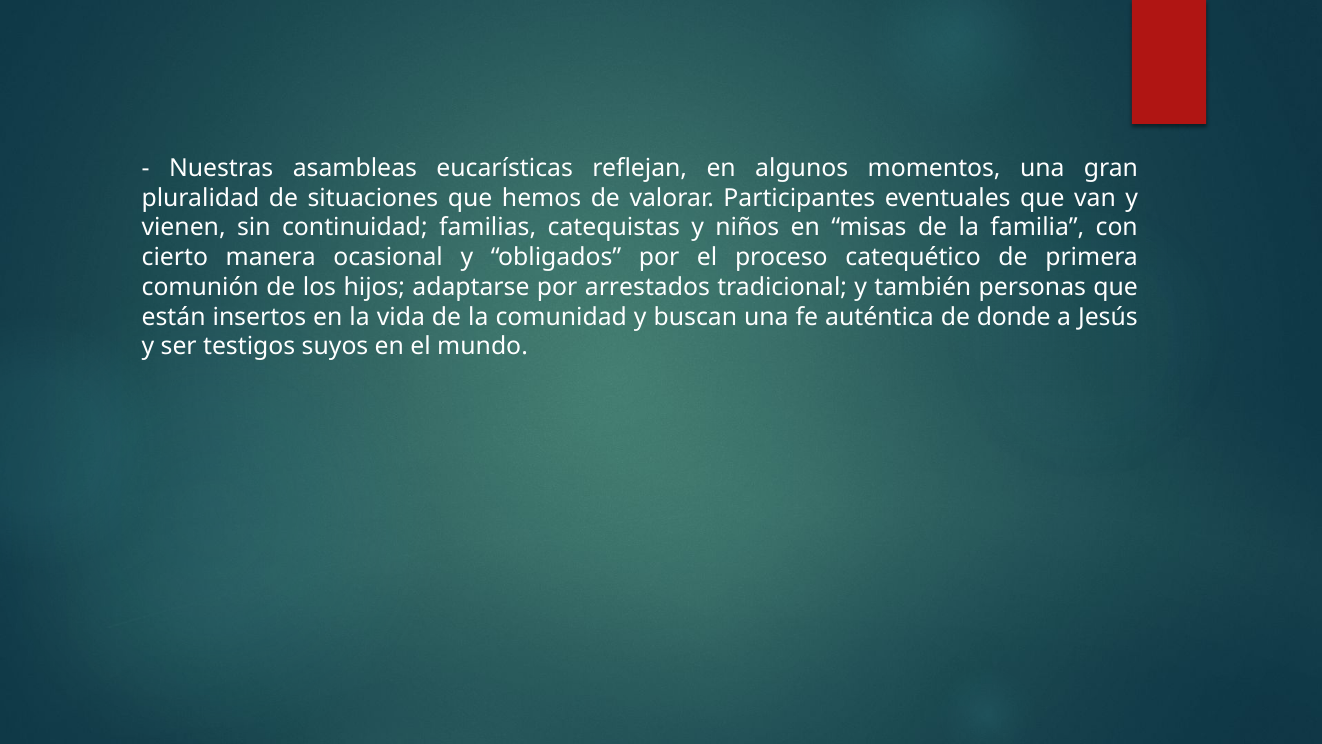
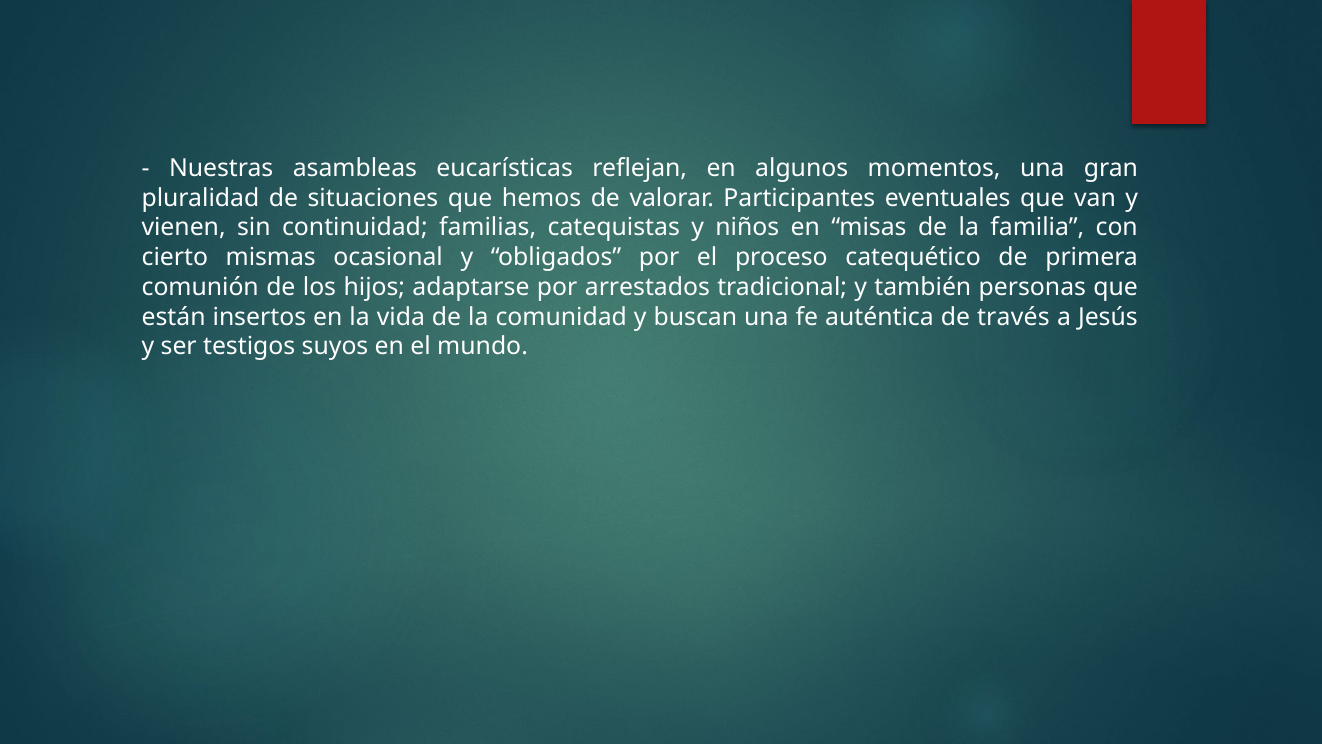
manera: manera -> mismas
donde: donde -> través
